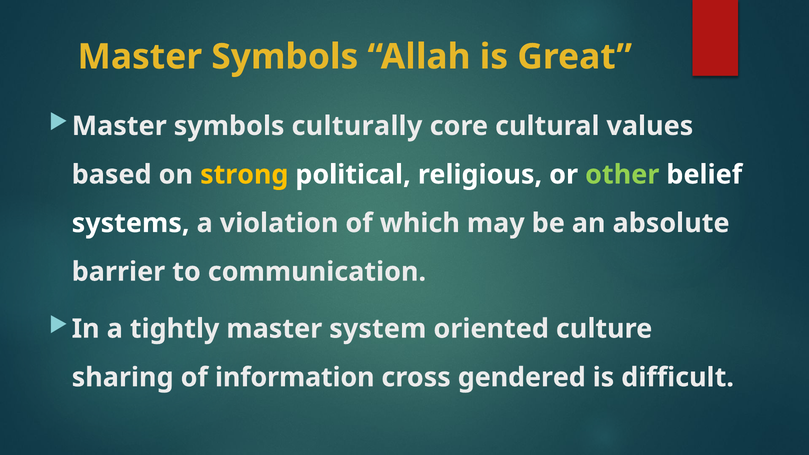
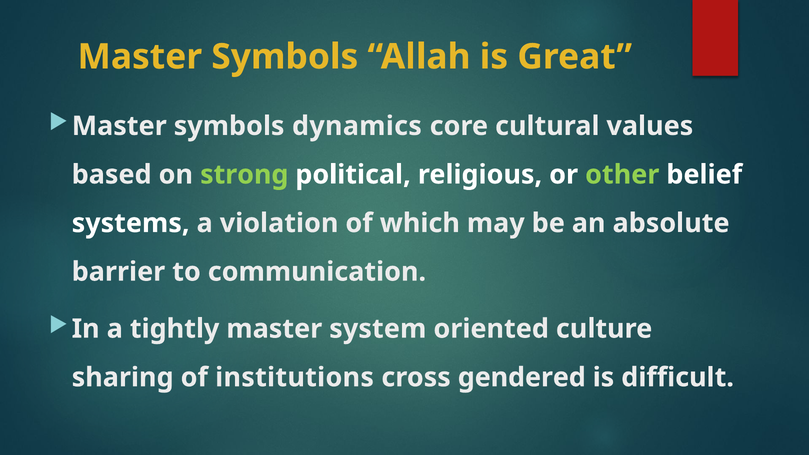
culturally: culturally -> dynamics
strong colour: yellow -> light green
information: information -> institutions
